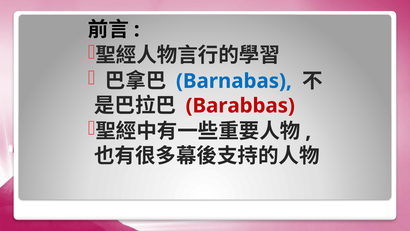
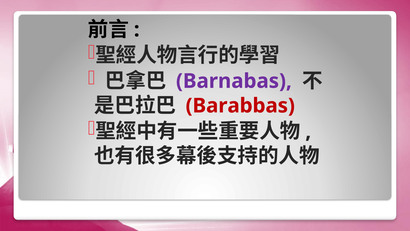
Barnabas colour: blue -> purple
